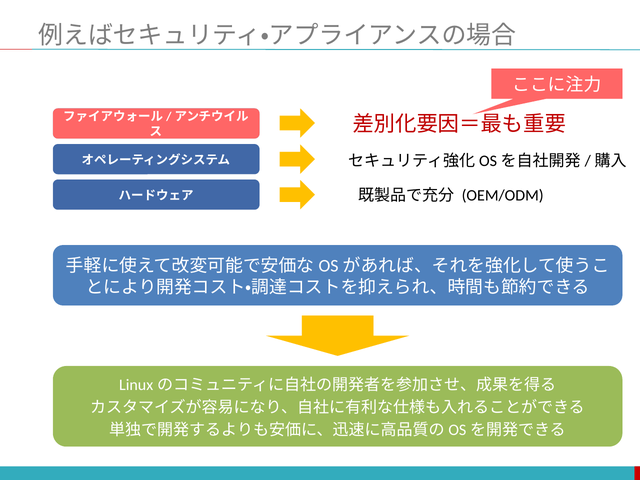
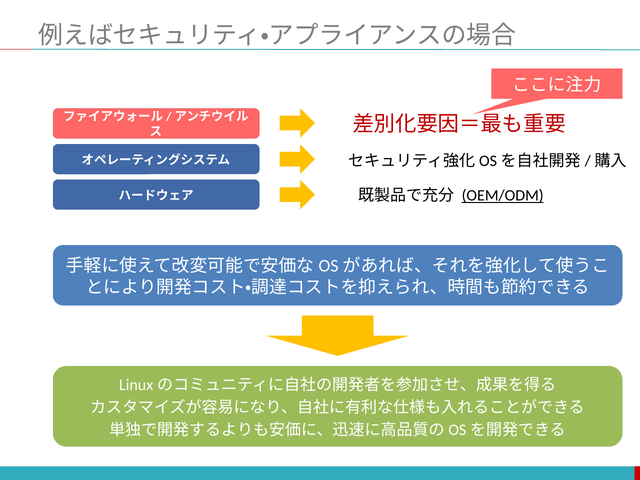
OEM/ODM underline: none -> present
